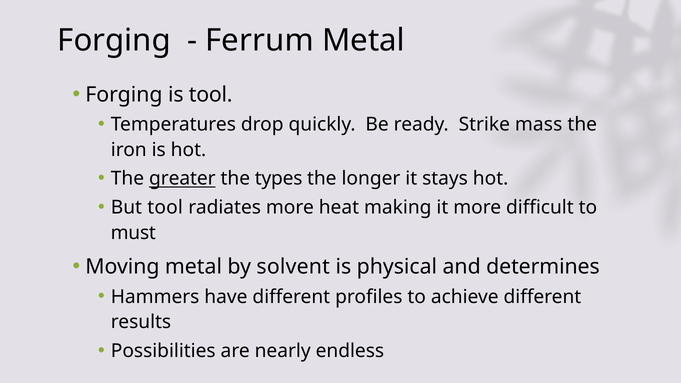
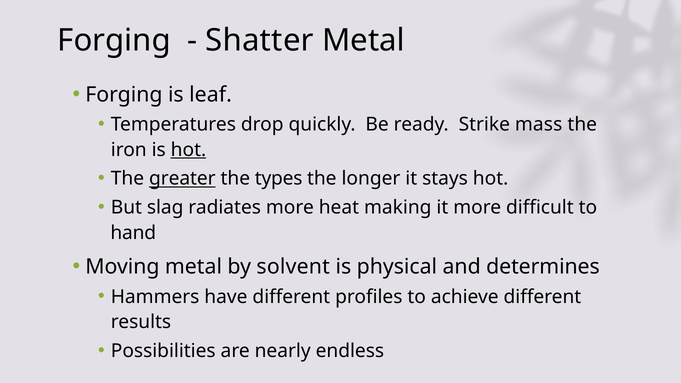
Ferrum: Ferrum -> Shatter
is tool: tool -> leaf
hot at (188, 150) underline: none -> present
But tool: tool -> slag
must: must -> hand
